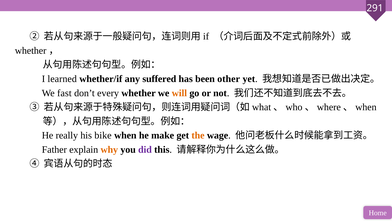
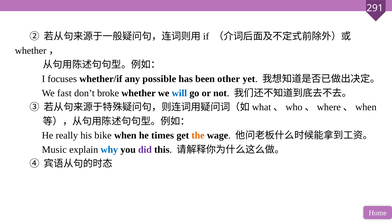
learned: learned -> focuses
suffered: suffered -> possible
every: every -> broke
will colour: orange -> blue
make: make -> times
Father: Father -> Music
why colour: orange -> blue
